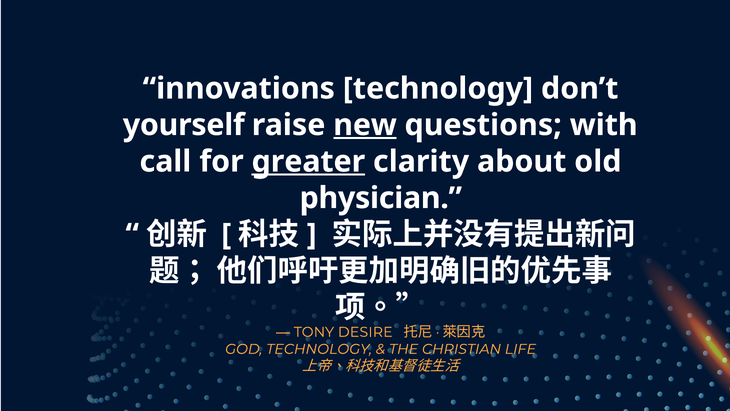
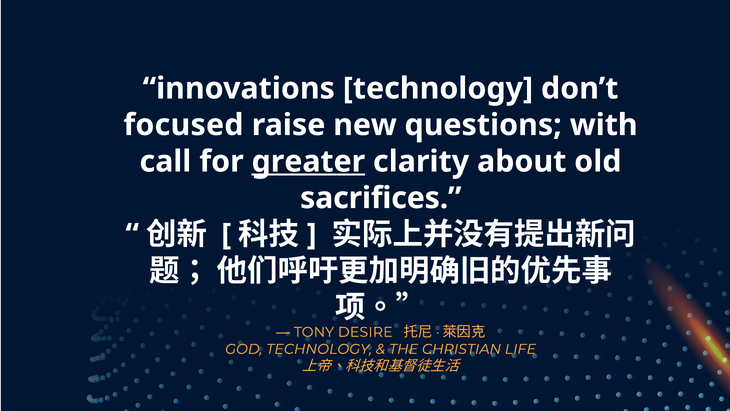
yourself: yourself -> focused
new underline: present -> none
physician: physician -> sacrifices
